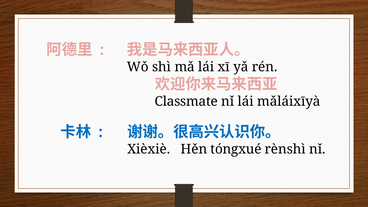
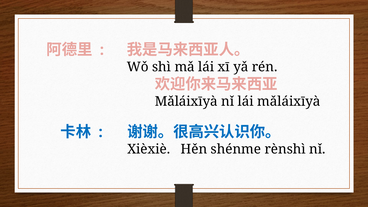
Classmate at (186, 101): Classmate -> Mǎláixīyà
tóngxué: tóngxué -> shénme
